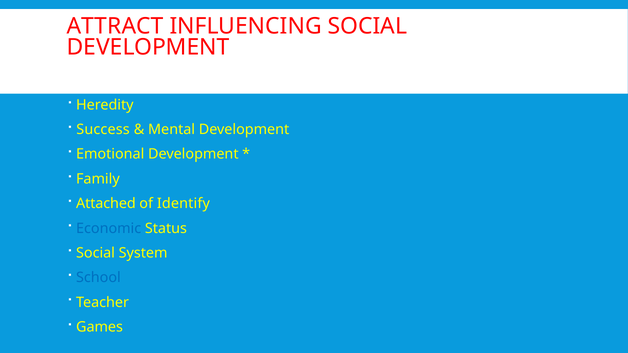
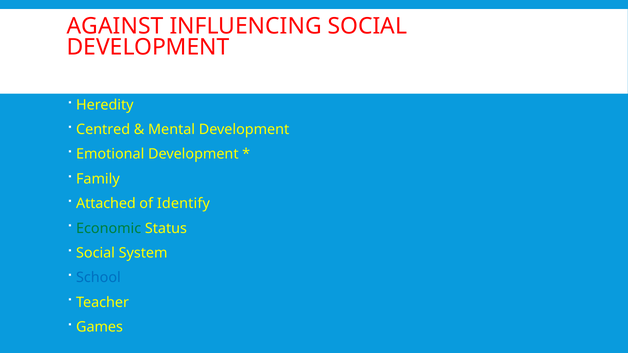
ATTRACT: ATTRACT -> AGAINST
Success: Success -> Centred
Economic colour: blue -> green
